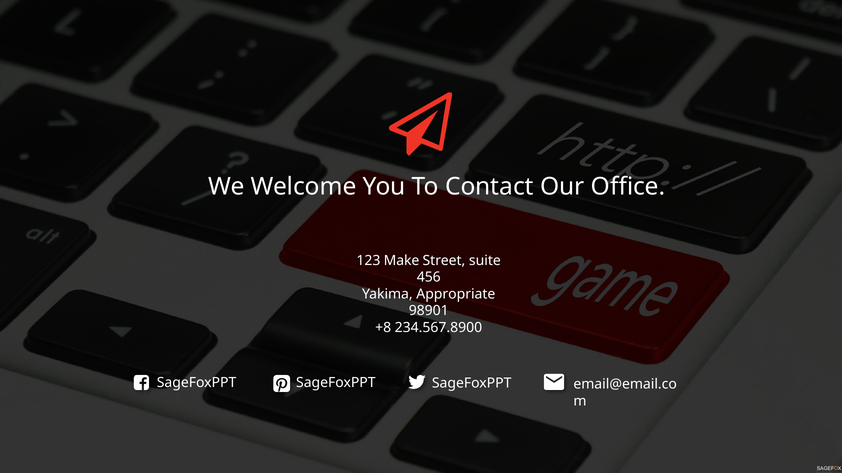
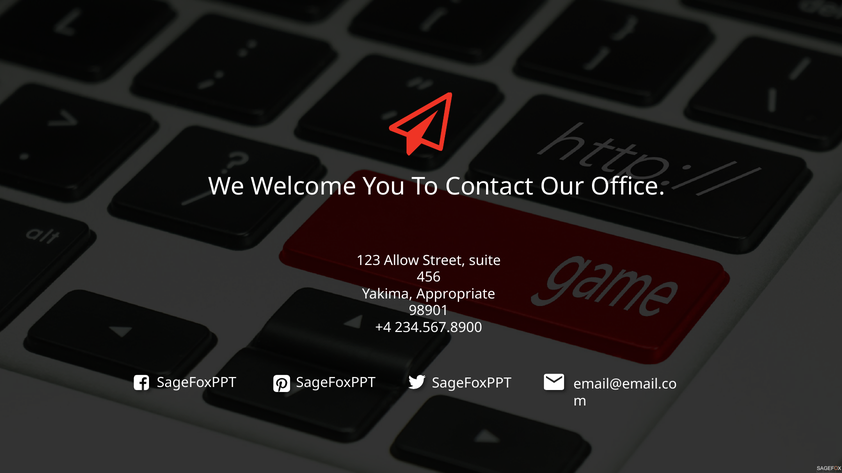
Make: Make -> Allow
+8: +8 -> +4
